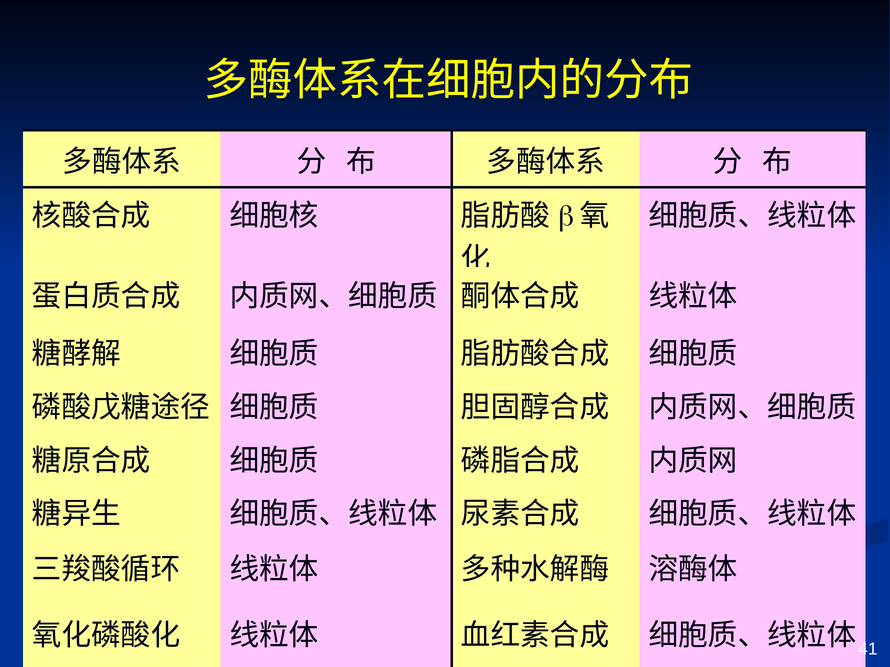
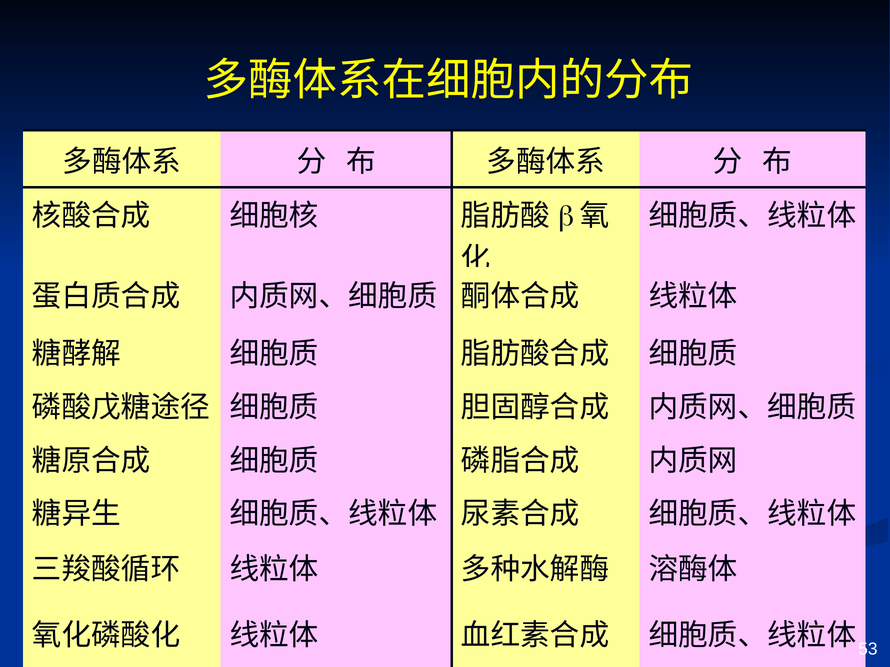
41: 41 -> 53
